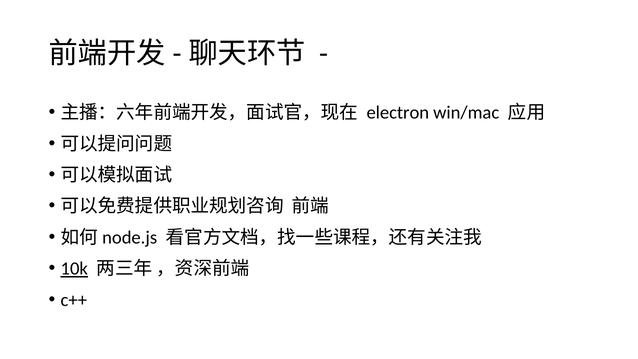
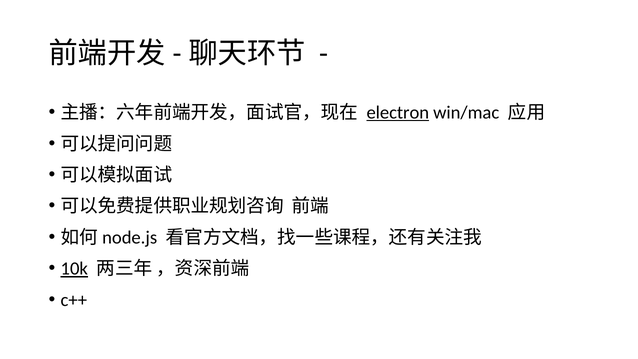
electron underline: none -> present
